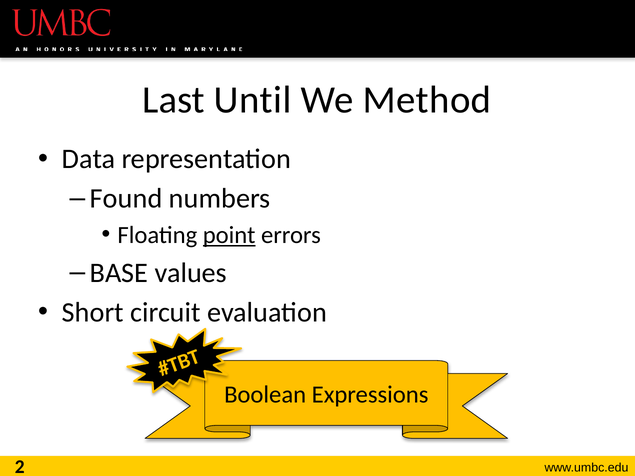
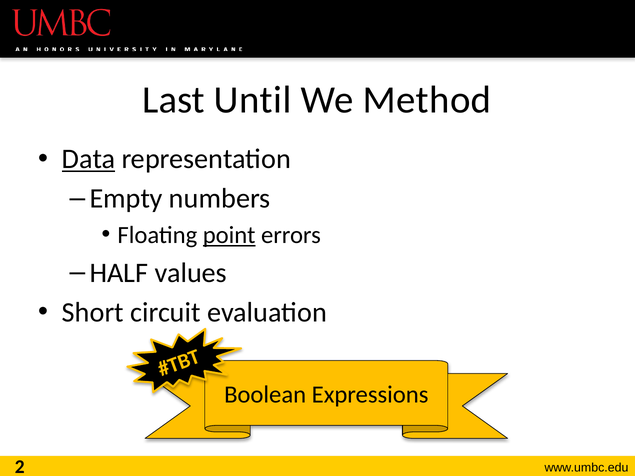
Data underline: none -> present
Found: Found -> Empty
BASE: BASE -> HALF
